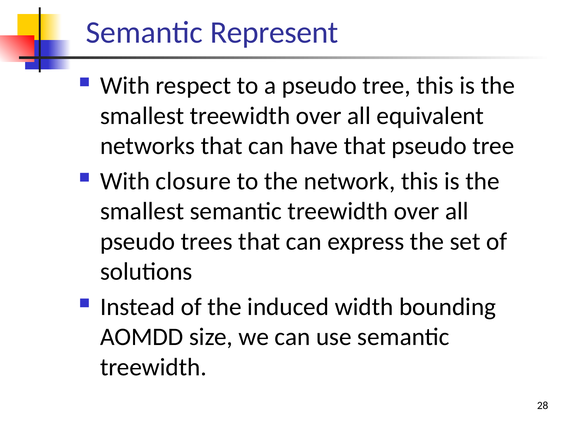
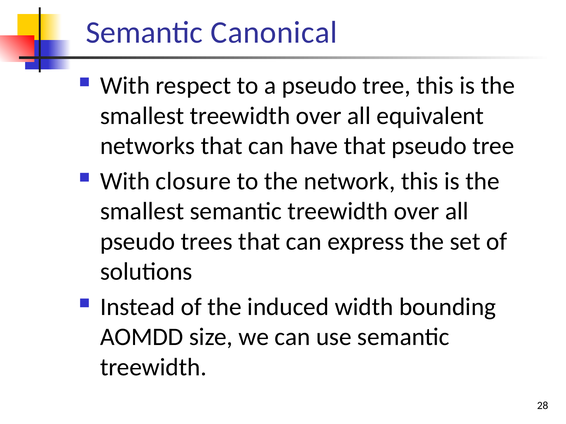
Represent: Represent -> Canonical
